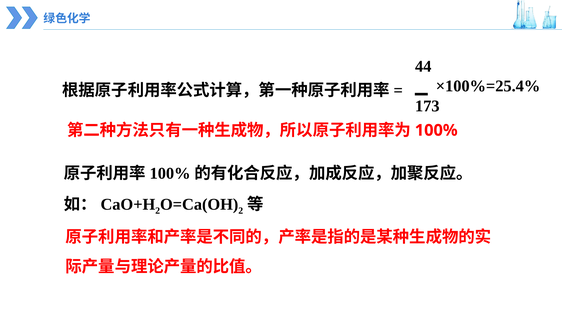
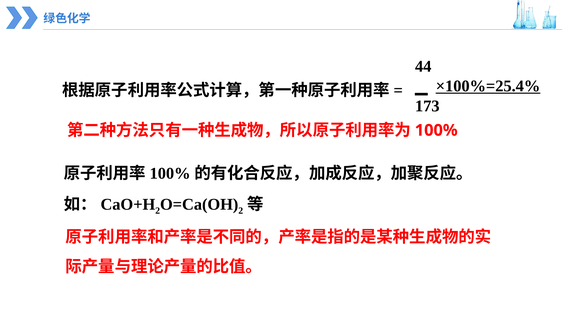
×100%=25.4% underline: none -> present
